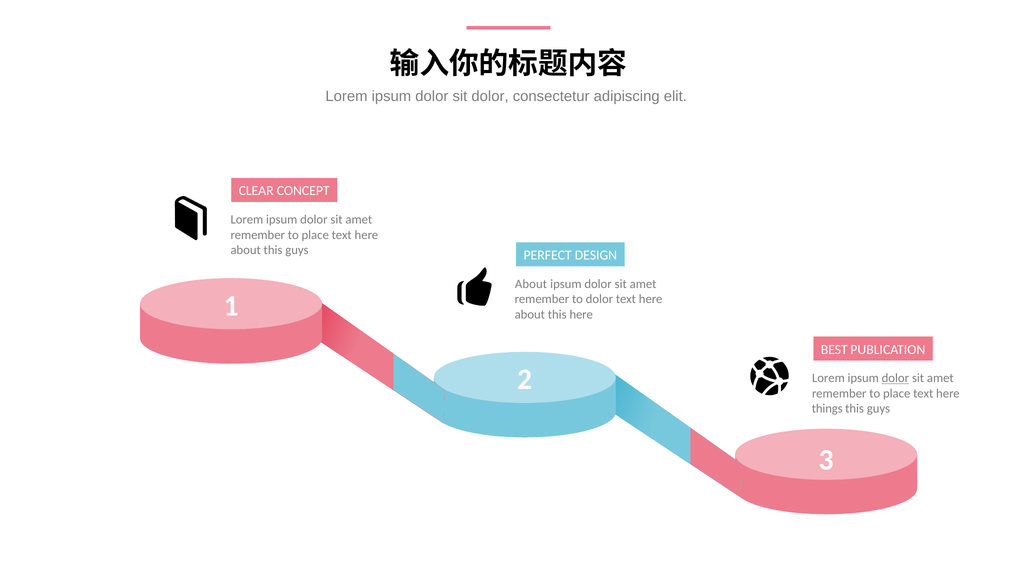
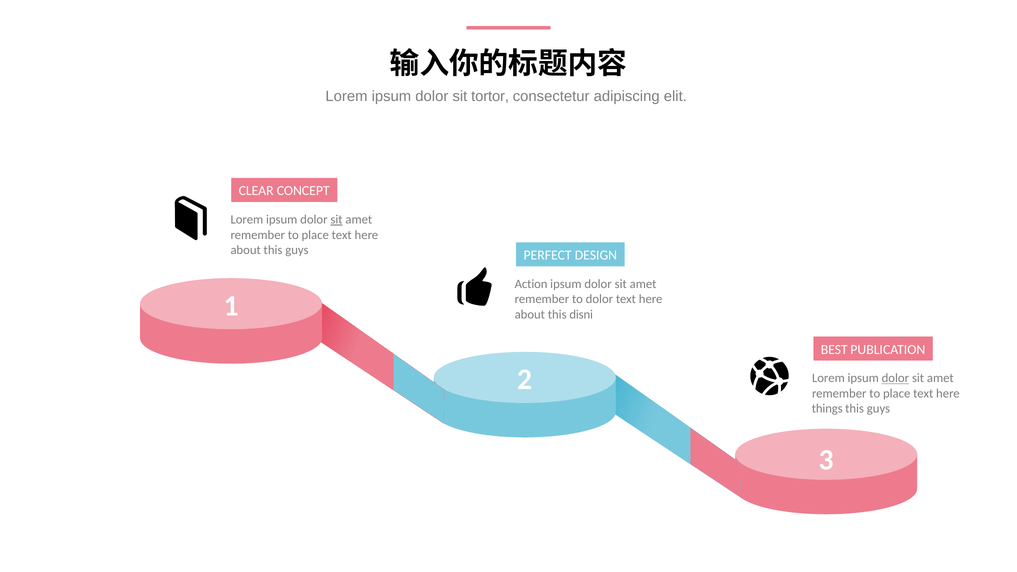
sit dolor: dolor -> tortor
sit at (337, 220) underline: none -> present
About at (531, 284): About -> Action
this here: here -> disni
